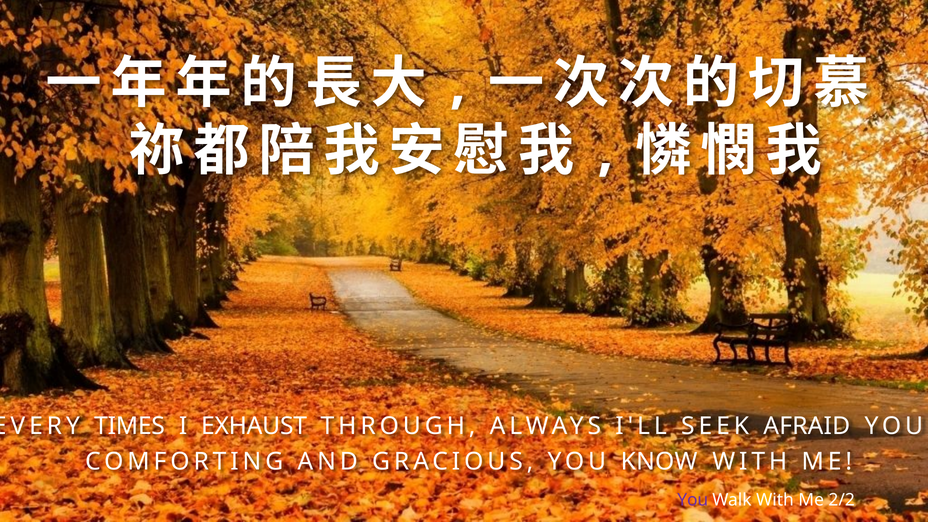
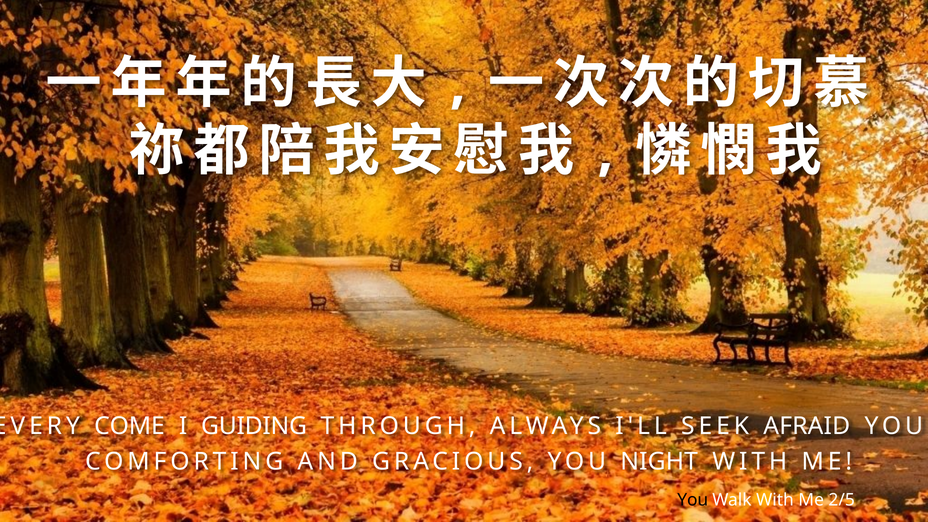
TIMES: TIMES -> COME
EXHAUST: EXHAUST -> GUIDING
KNOW: KNOW -> NIGHT
You at (693, 500) colour: purple -> black
2/2: 2/2 -> 2/5
